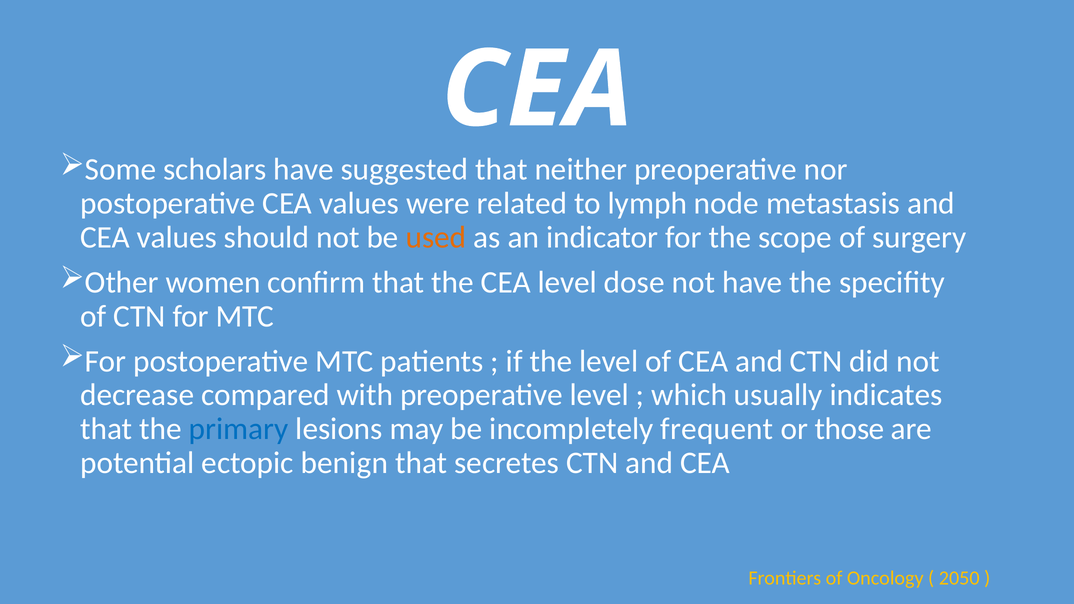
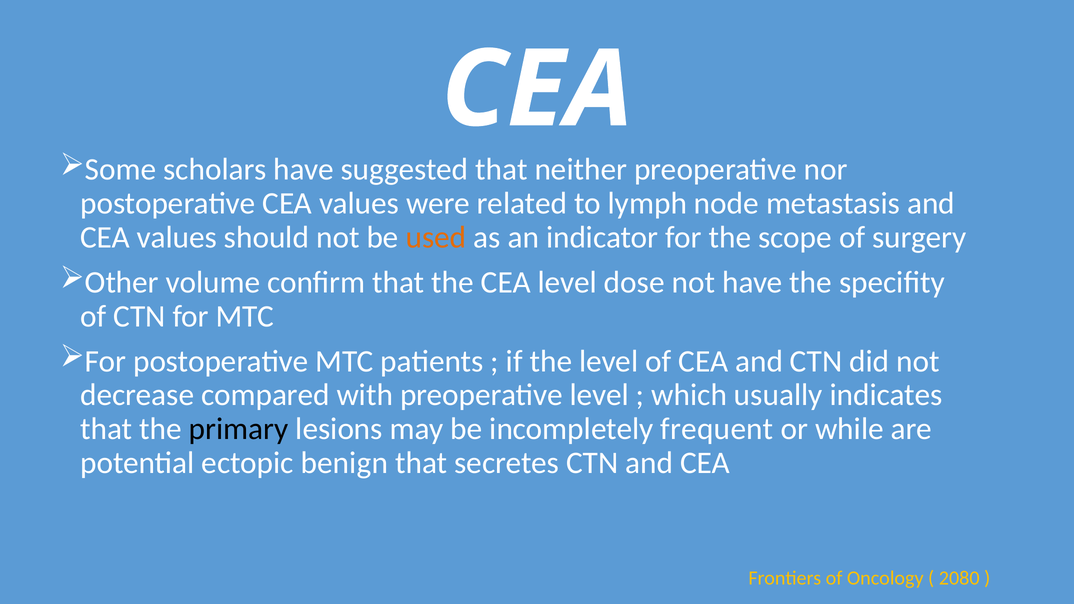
women: women -> volume
primary colour: blue -> black
those: those -> while
2050: 2050 -> 2080
